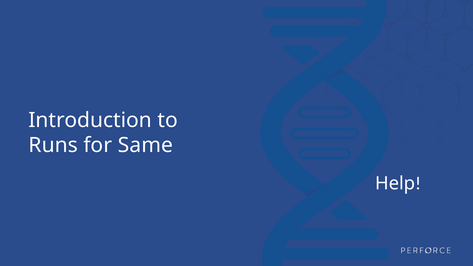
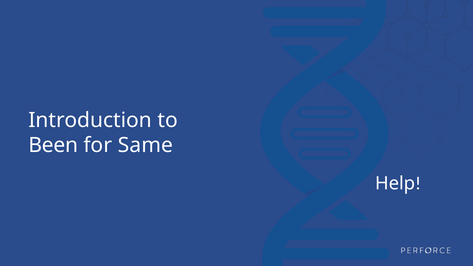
Runs: Runs -> Been
